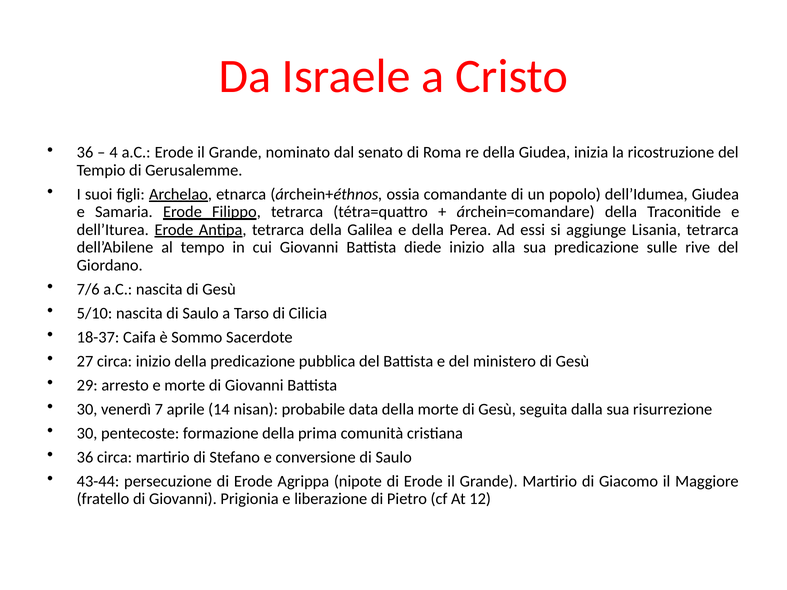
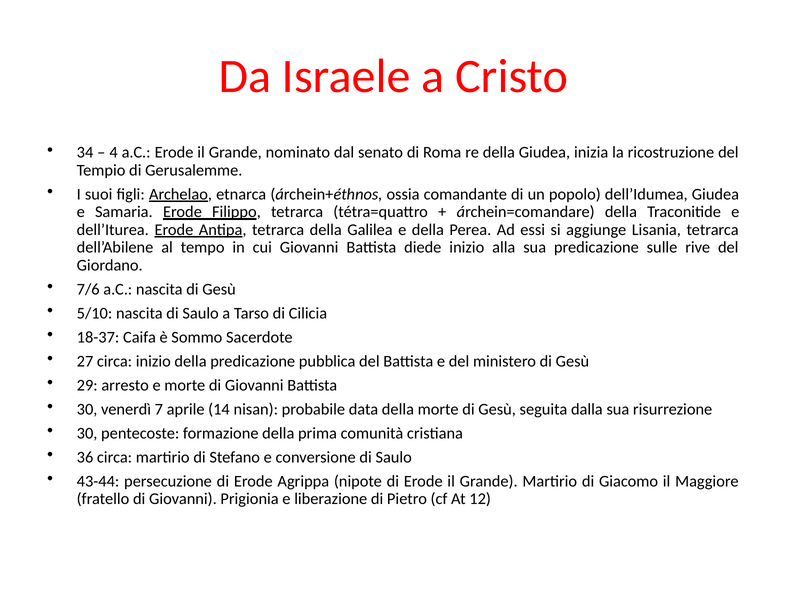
36 at (85, 153): 36 -> 34
